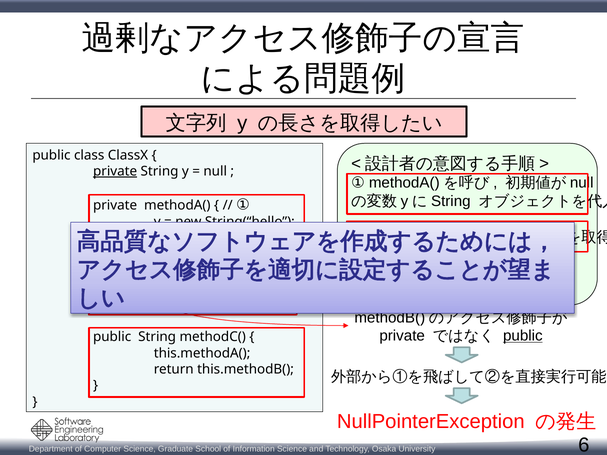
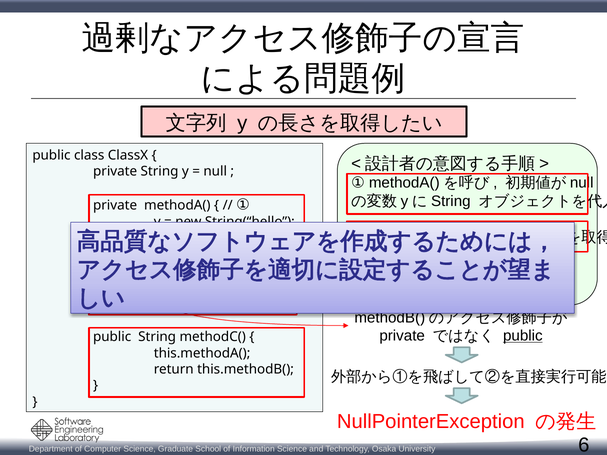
private at (115, 171) underline: present -> none
